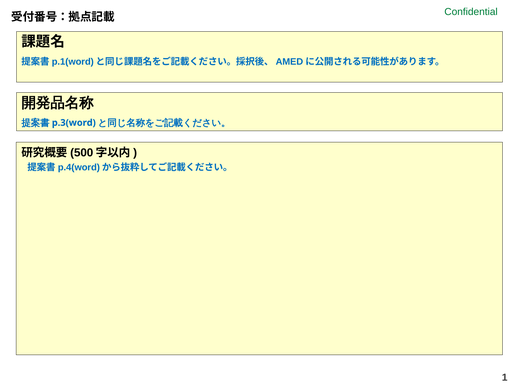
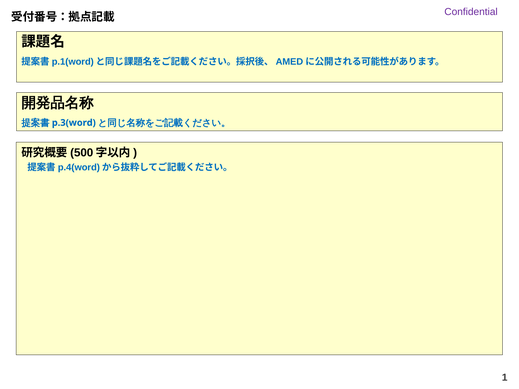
Confidential colour: green -> purple
